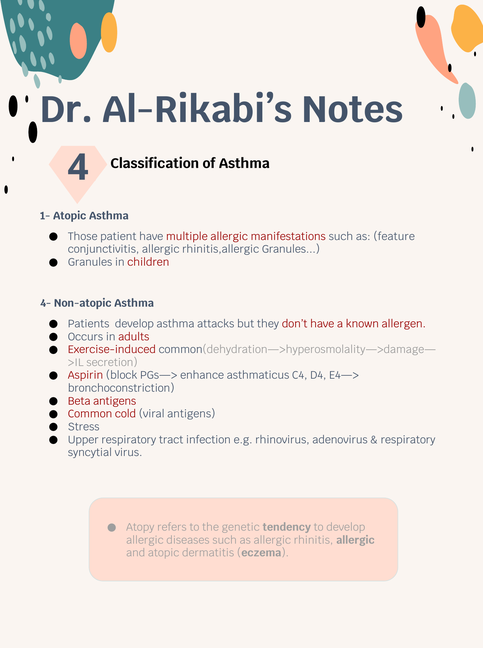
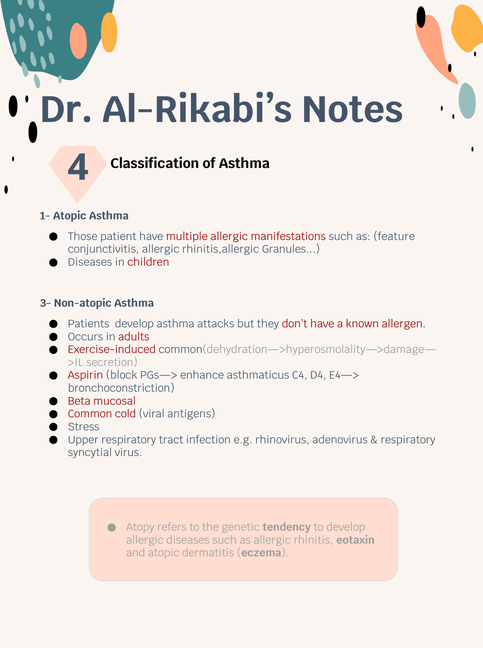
Granules at (90, 263): Granules -> Diseases
4-: 4- -> 3-
Beta antigens: antigens -> mucosal
rhinitis allergic: allergic -> eotaxin
